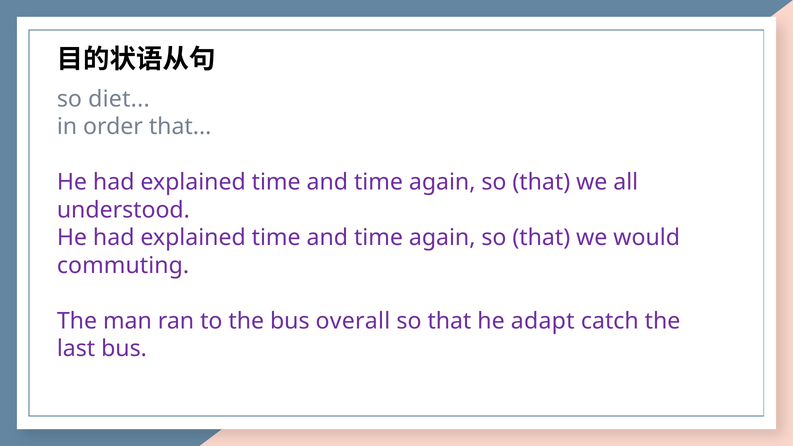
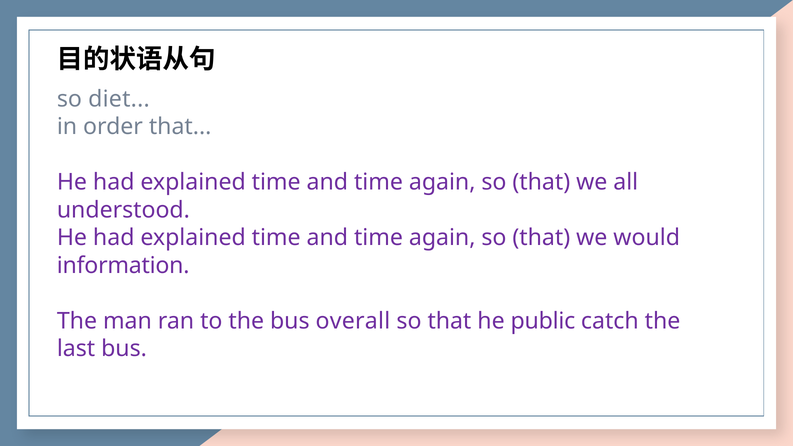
commuting: commuting -> information
adapt: adapt -> public
